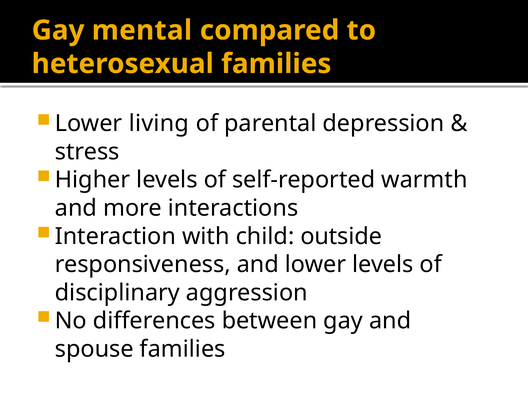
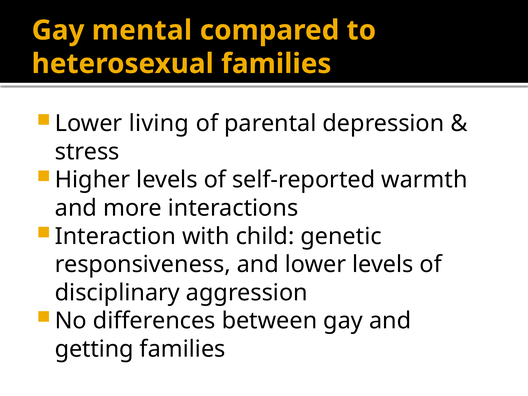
outside: outside -> genetic
spouse: spouse -> getting
